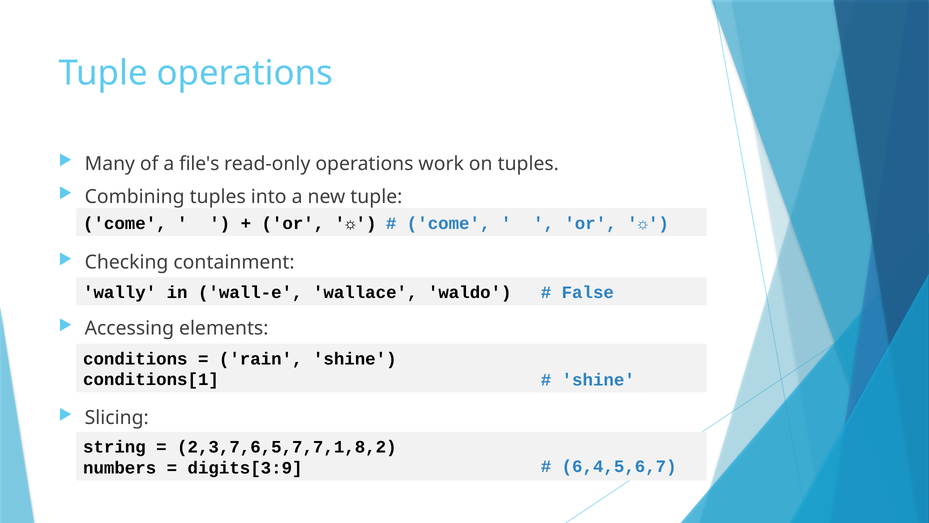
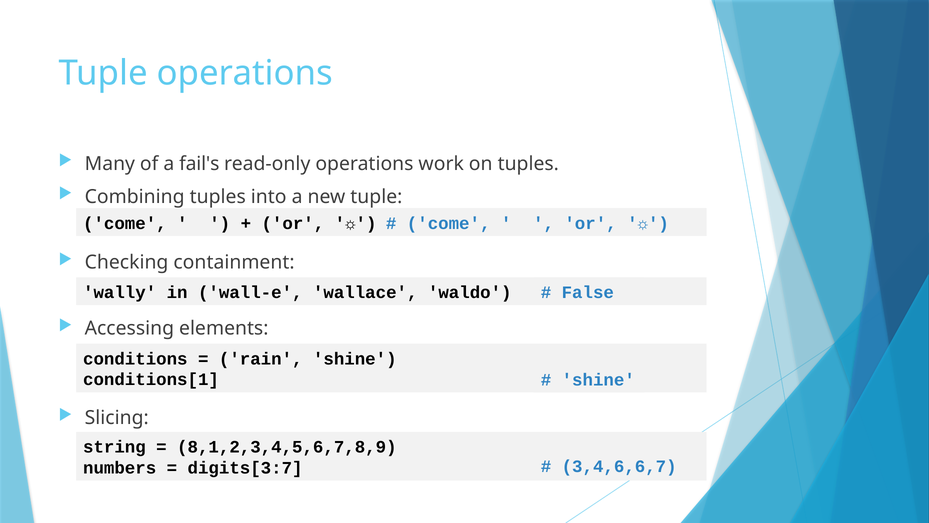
file's: file's -> fail's
2,3,7,6,5,7,7,1,8,2: 2,3,7,6,5,7,7,1,8,2 -> 8,1,2,3,4,5,6,7,8,9
digits[3:9: digits[3:9 -> digits[3:7
6,4,5,6,7: 6,4,5,6,7 -> 3,4,6,6,7
